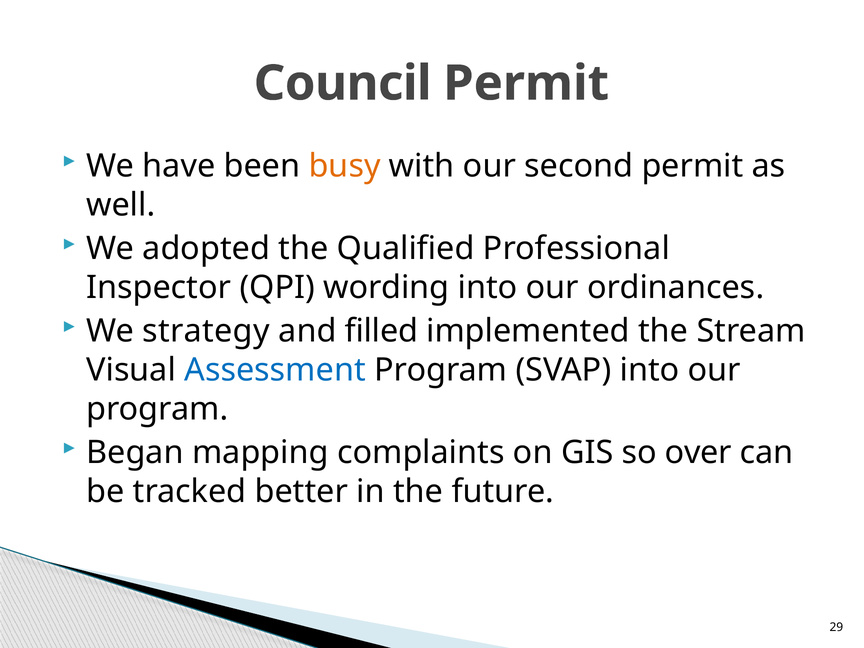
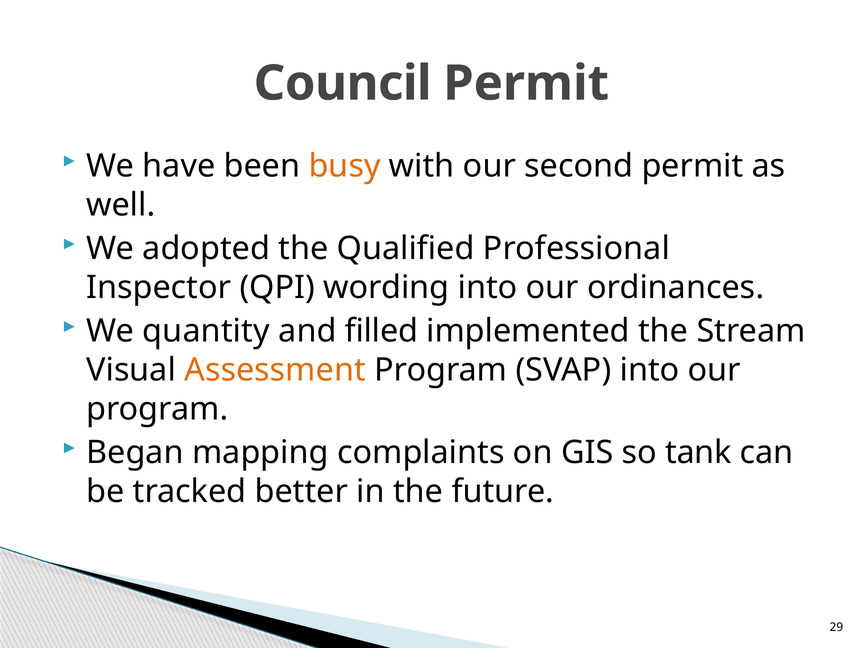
strategy: strategy -> quantity
Assessment colour: blue -> orange
over: over -> tank
